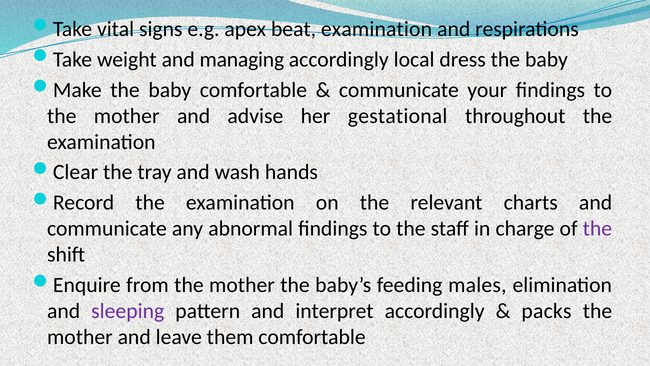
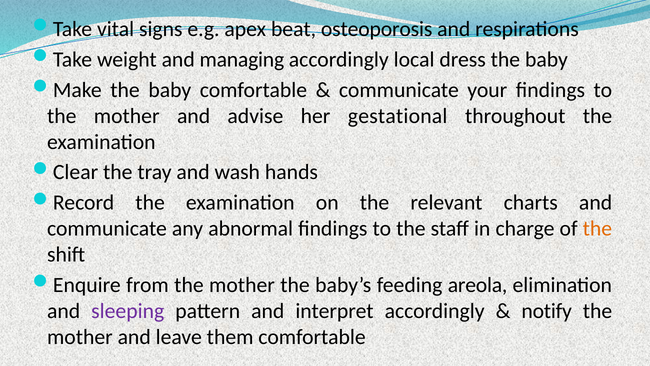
beat examination: examination -> osteoporosis
the at (597, 228) colour: purple -> orange
males: males -> areola
packs: packs -> notify
